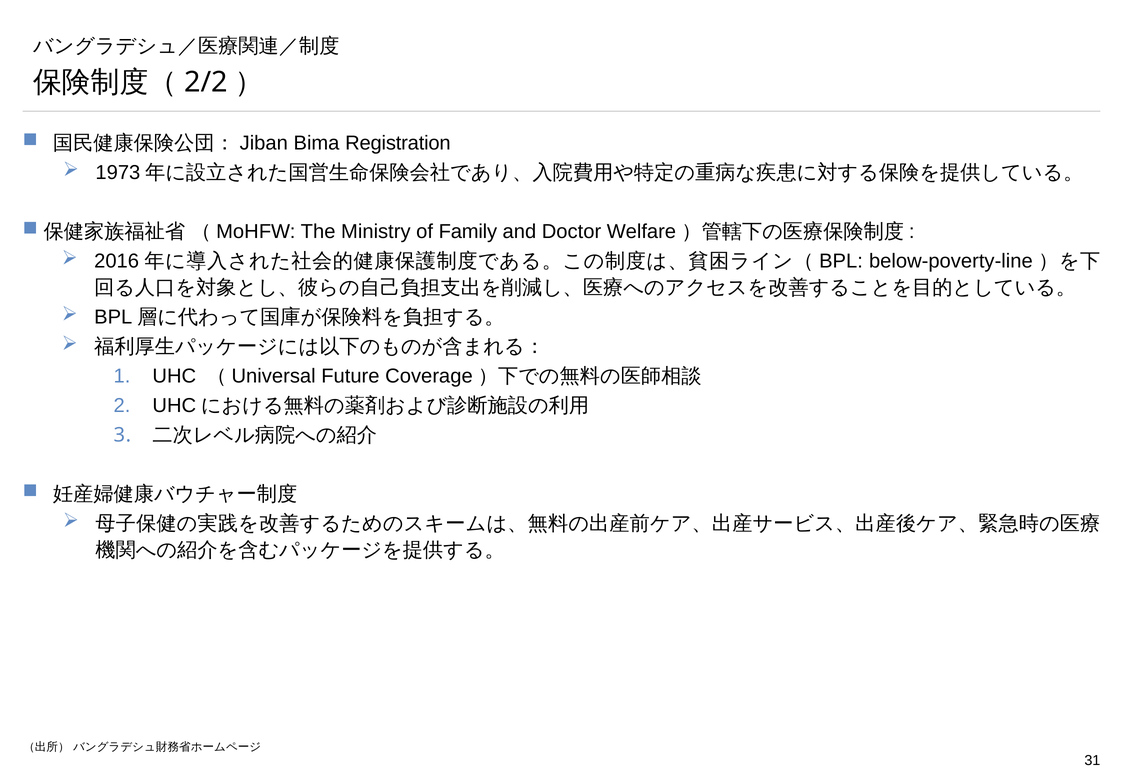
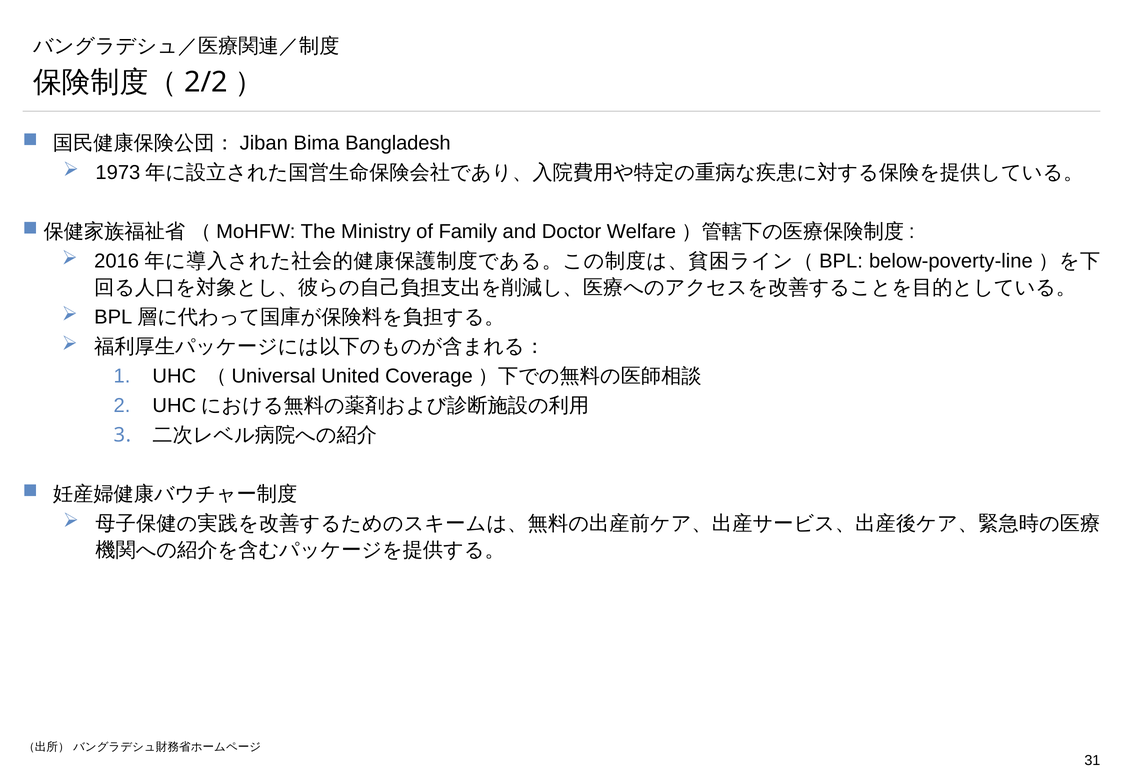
Registration: Registration -> Bangladesh
Future: Future -> United
